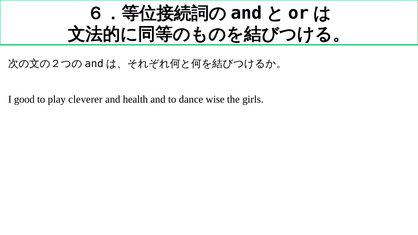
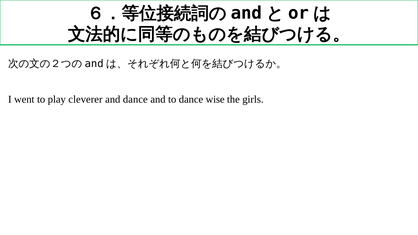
good: good -> went
and health: health -> dance
